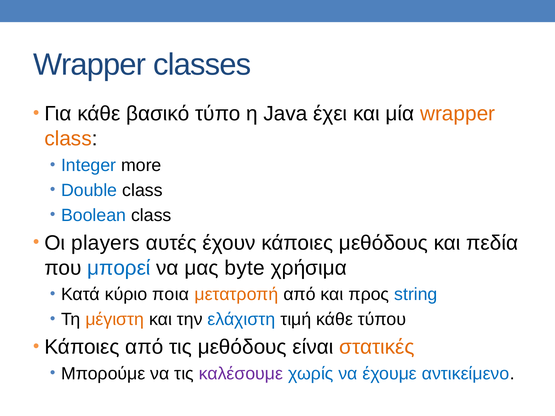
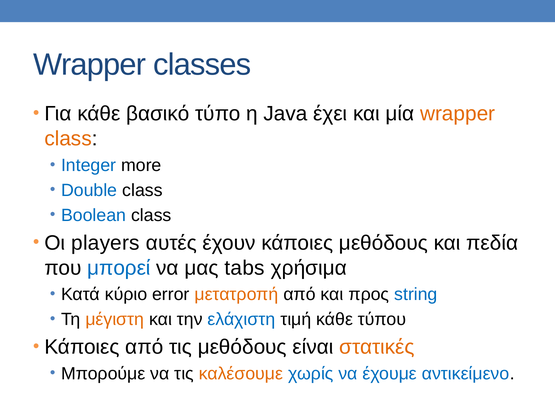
byte: byte -> tabs
ποια: ποια -> error
καλέσουμε colour: purple -> orange
